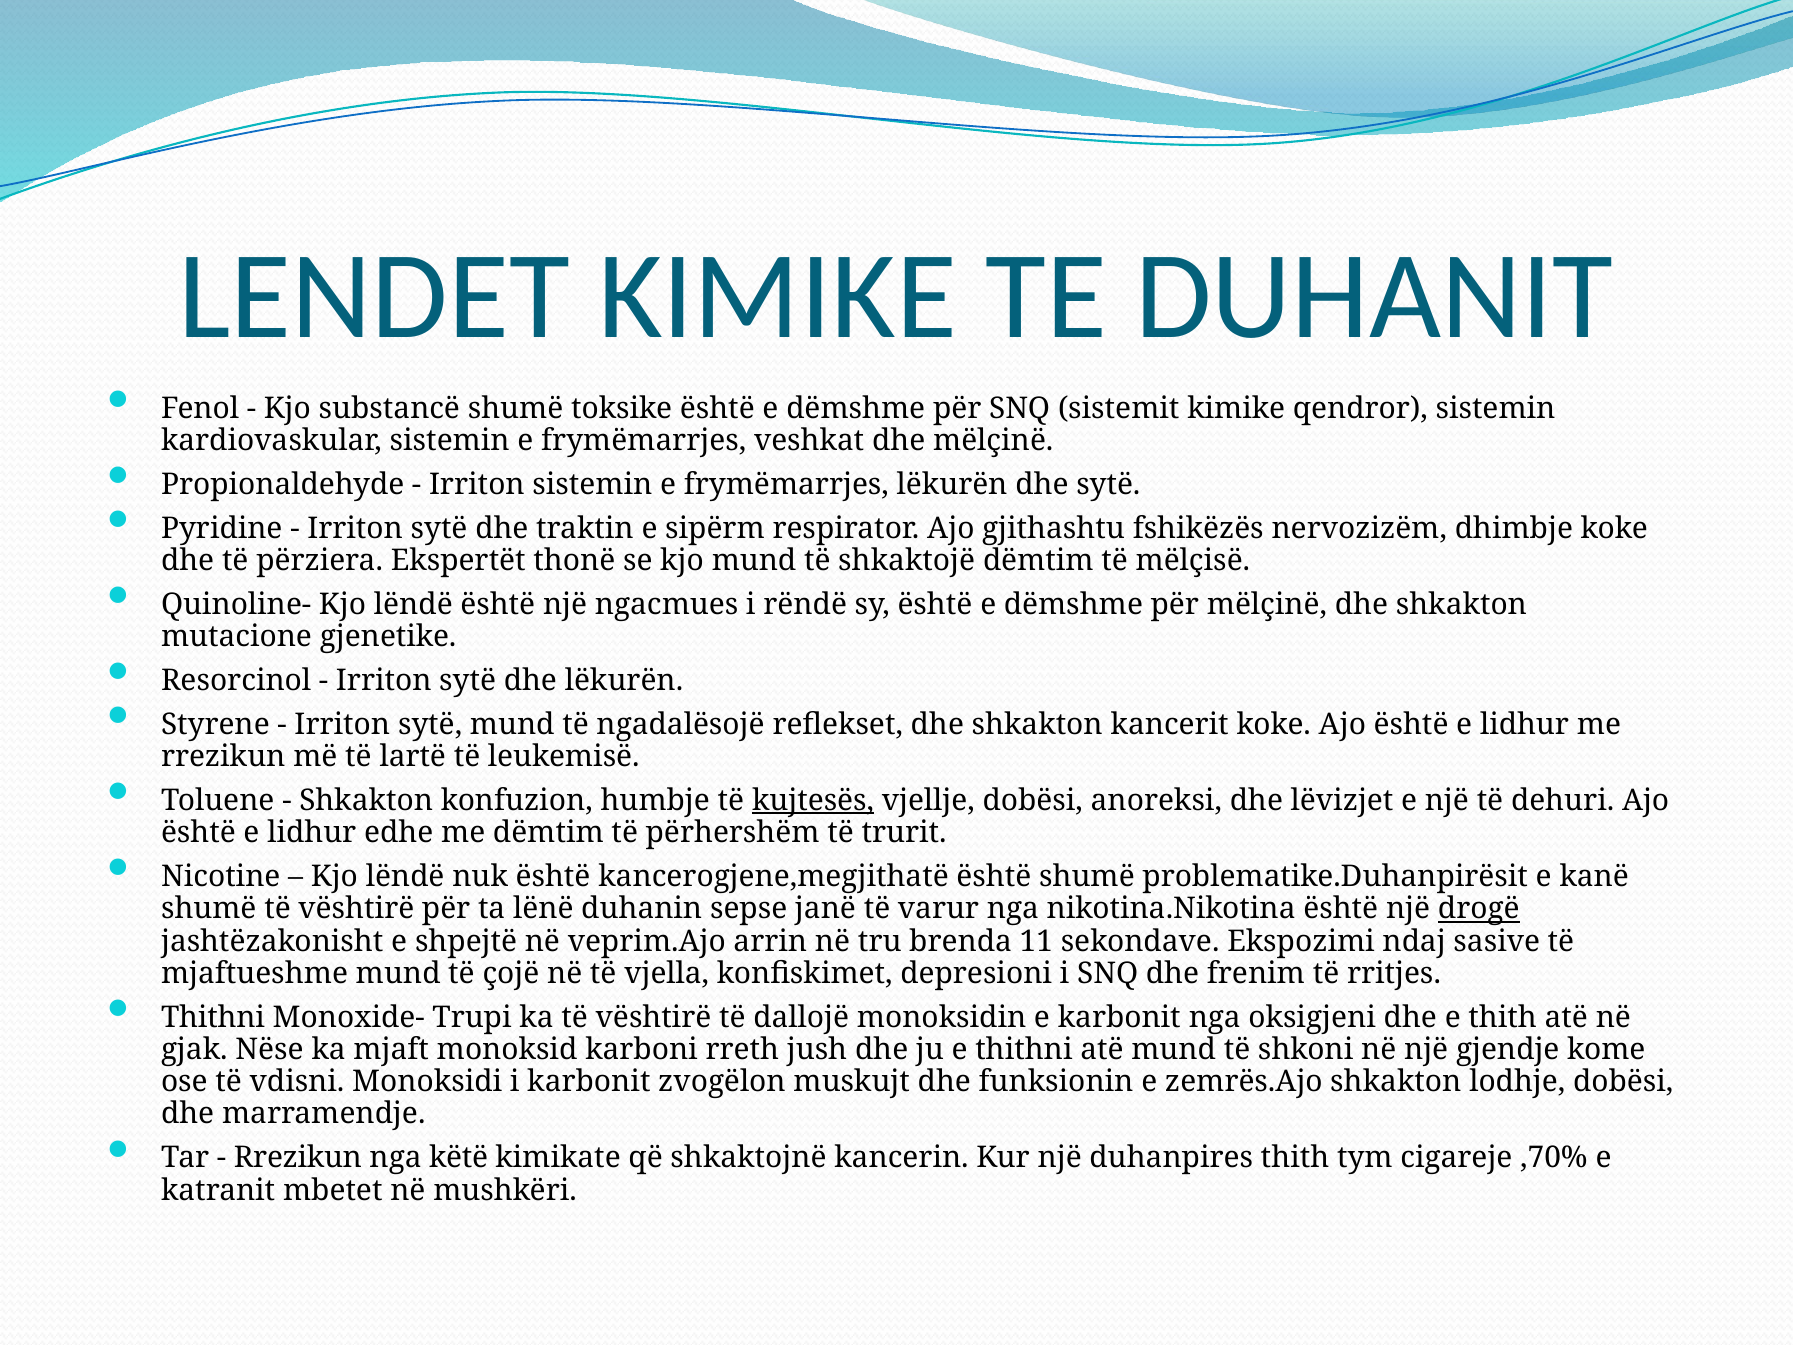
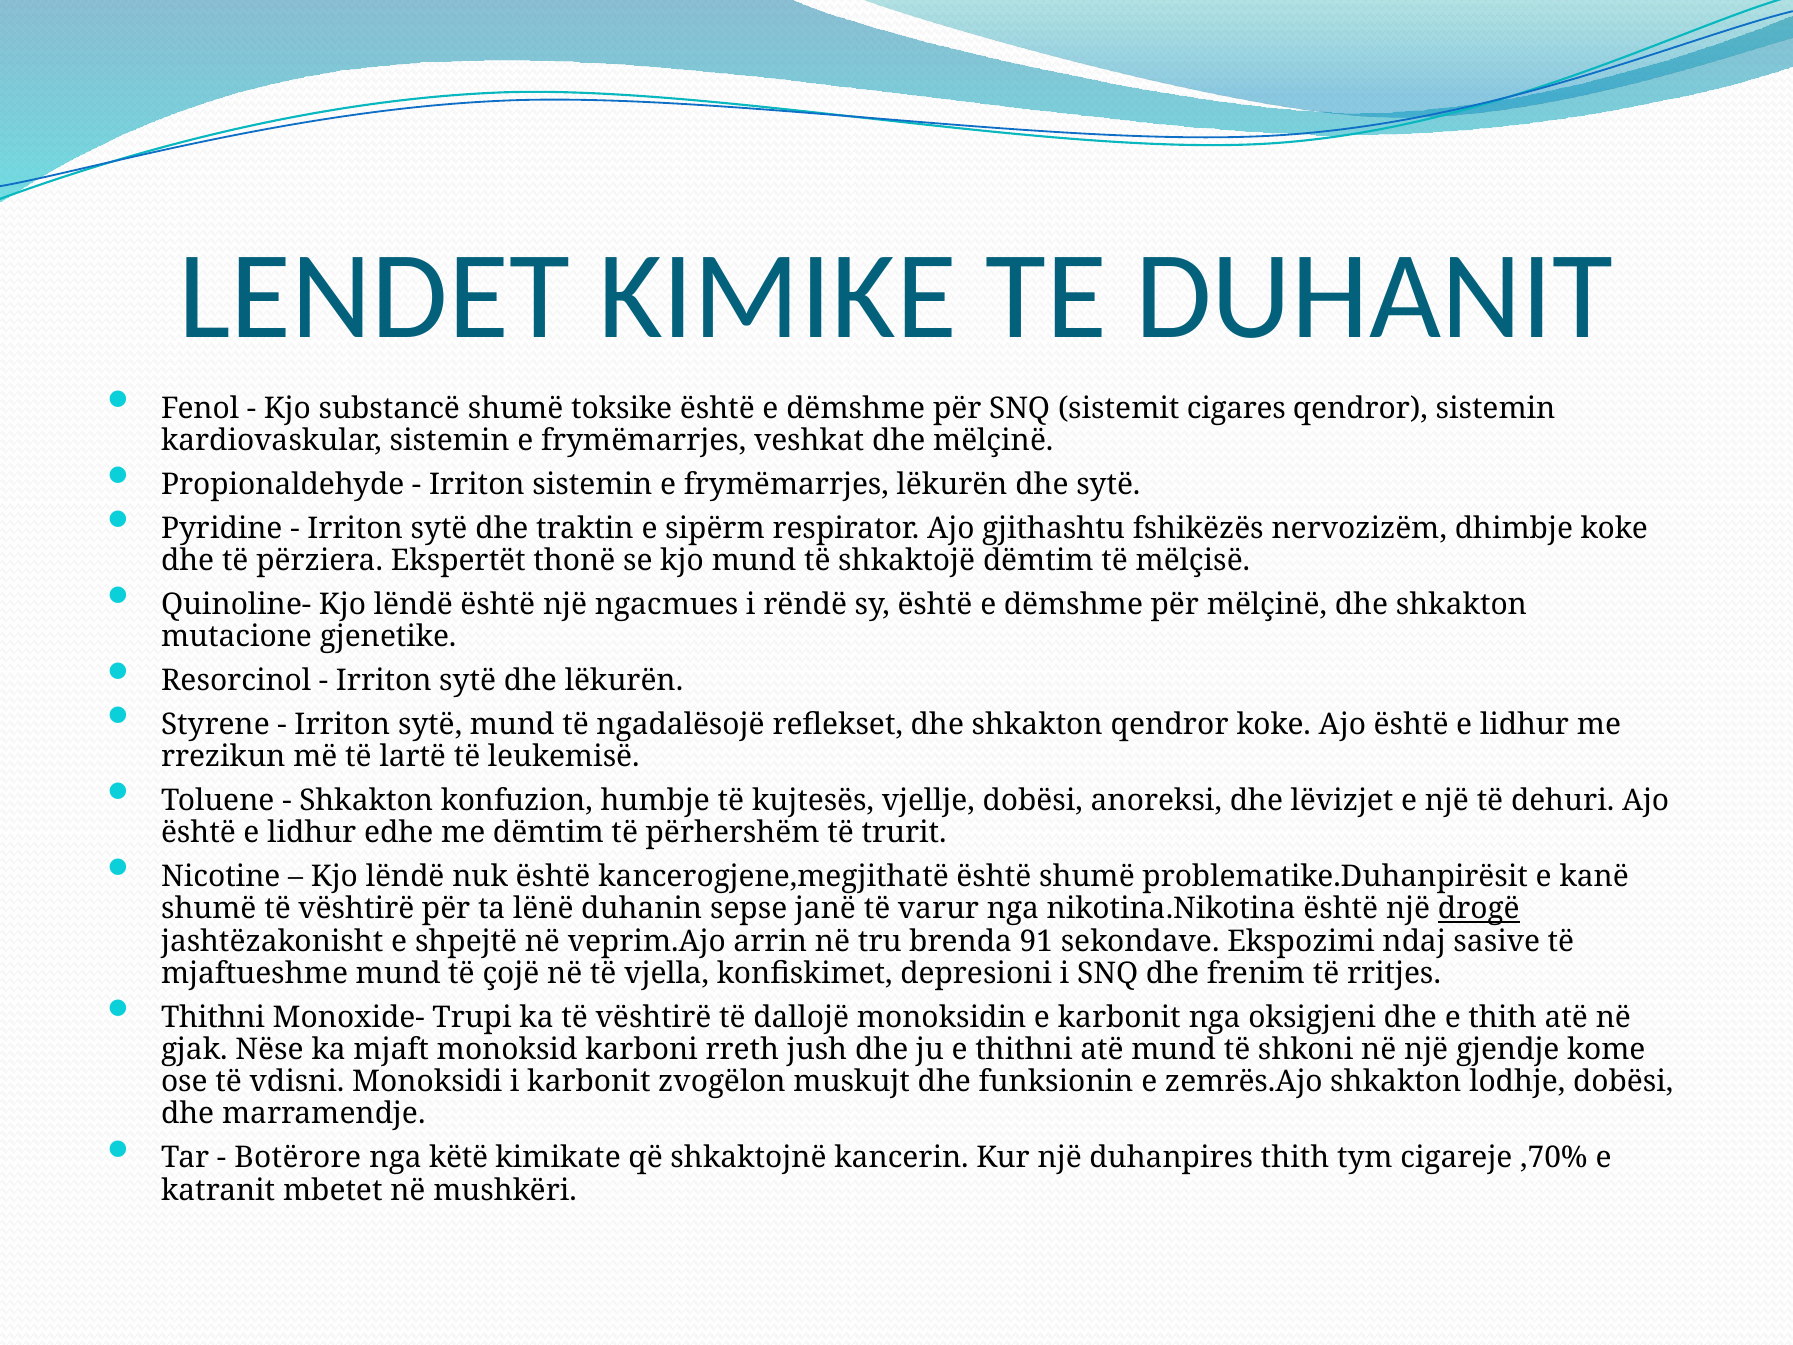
sistemit kimike: kimike -> cigares
shkakton kancerit: kancerit -> qendror
kujtesës underline: present -> none
11: 11 -> 91
Rrezikun at (298, 1158): Rrezikun -> Botërore
